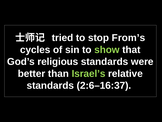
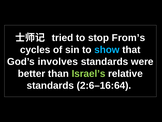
show colour: light green -> light blue
religious: religious -> involves
2:6–16:37: 2:6–16:37 -> 2:6–16:64
